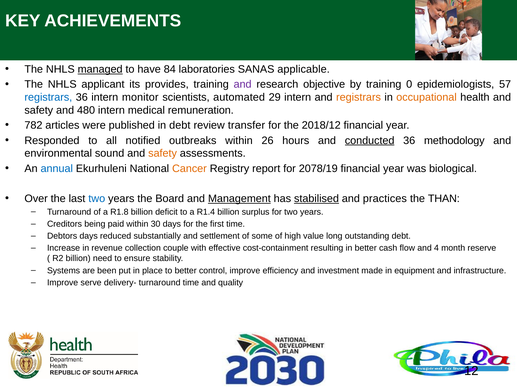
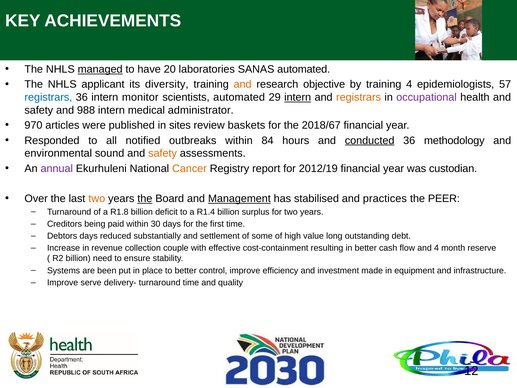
84: 84 -> 20
SANAS applicable: applicable -> automated
provides: provides -> diversity
and at (243, 84) colour: purple -> orange
training 0: 0 -> 4
intern at (298, 97) underline: none -> present
occupational colour: orange -> purple
480: 480 -> 988
remuneration: remuneration -> administrator
782: 782 -> 970
in debt: debt -> sites
transfer: transfer -> baskets
2018/12: 2018/12 -> 2018/67
26: 26 -> 84
annual colour: blue -> purple
2078/19: 2078/19 -> 2012/19
biological: biological -> custodian
two at (97, 199) colour: blue -> orange
the at (145, 199) underline: none -> present
stabilised underline: present -> none
THAN: THAN -> PEER
